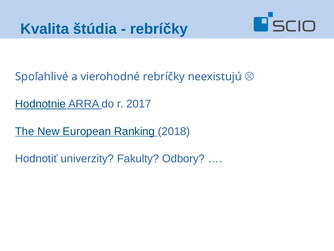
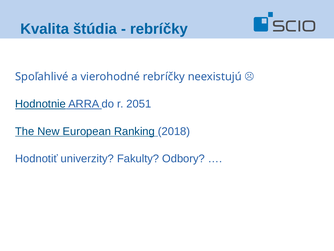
2017: 2017 -> 2051
